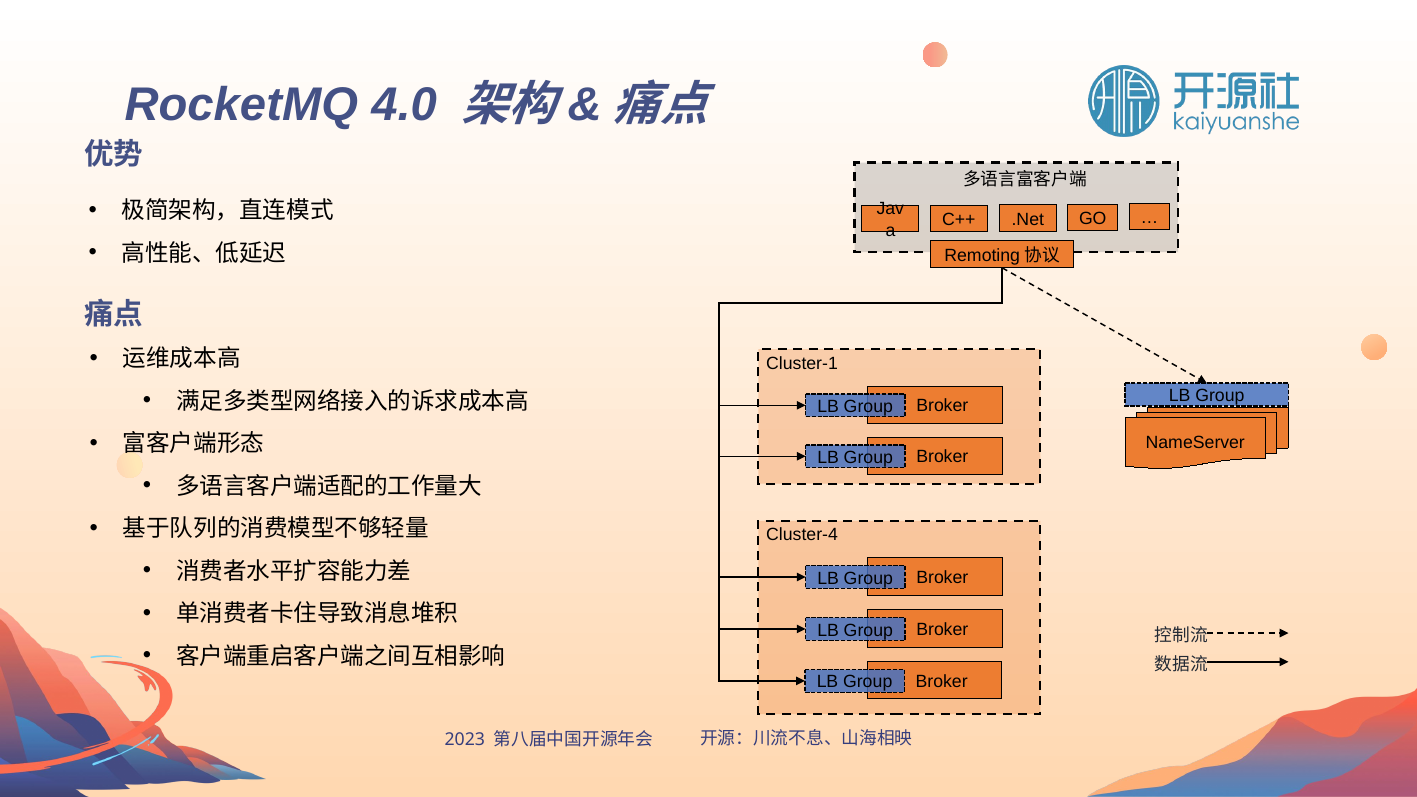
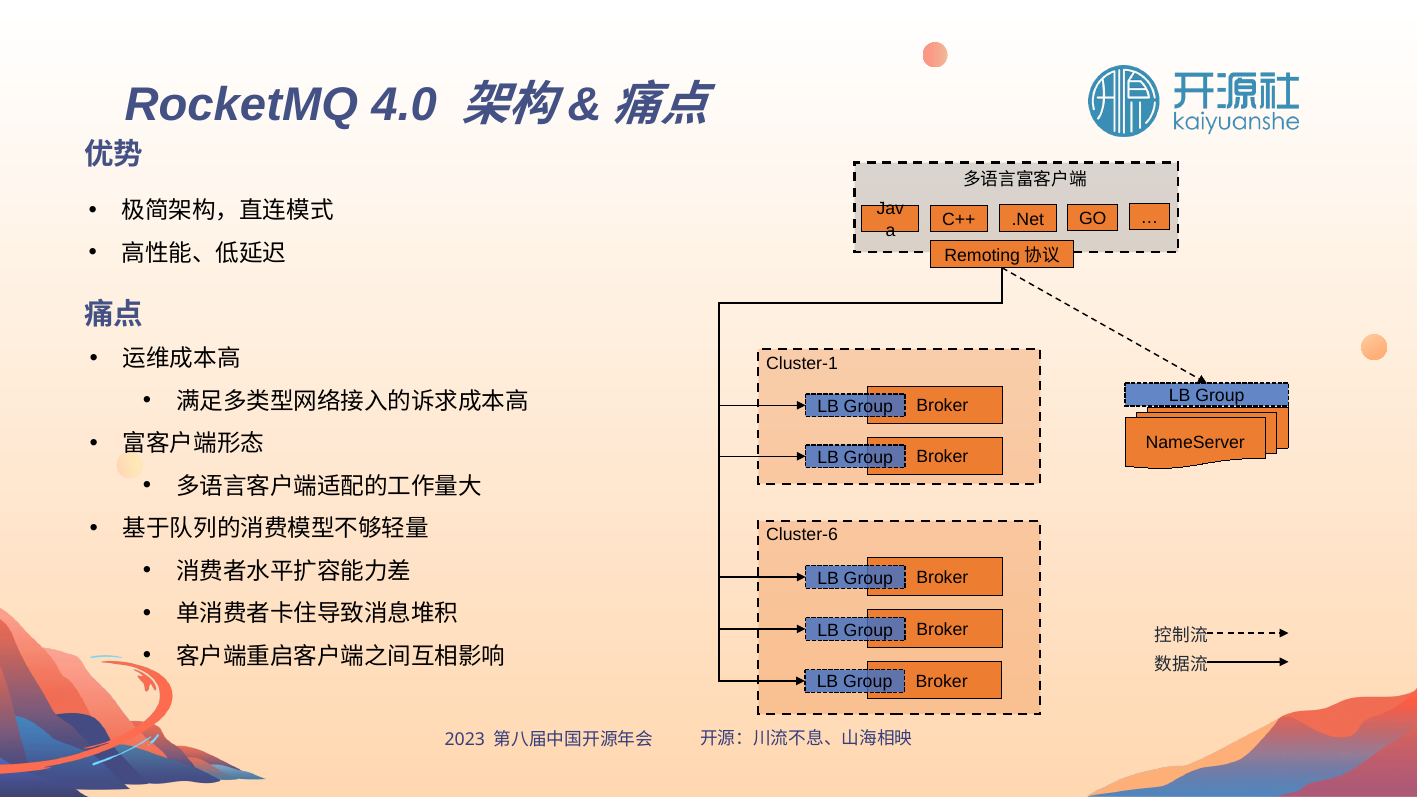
Cluster-4: Cluster-4 -> Cluster-6
